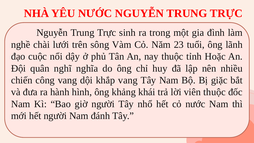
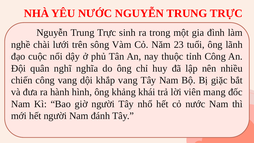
tỉnh Hoặc: Hoặc -> Công
viên thuộc: thuộc -> mang
